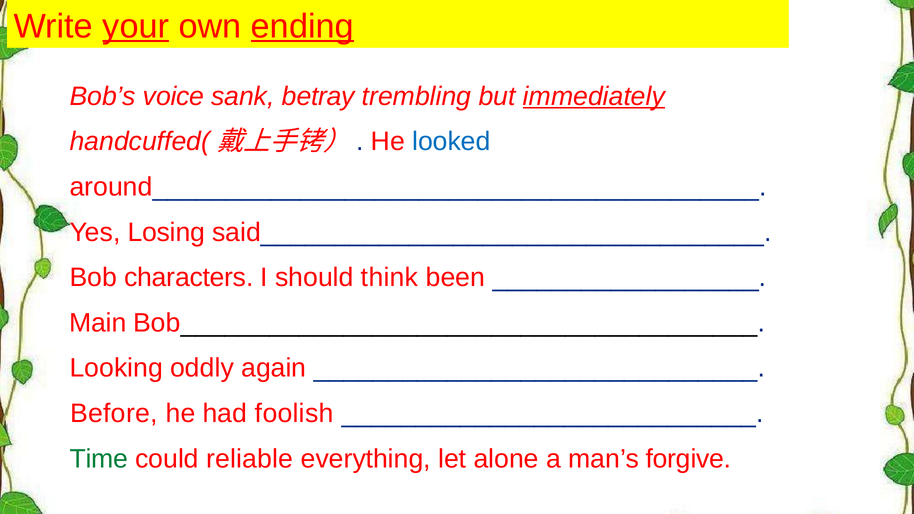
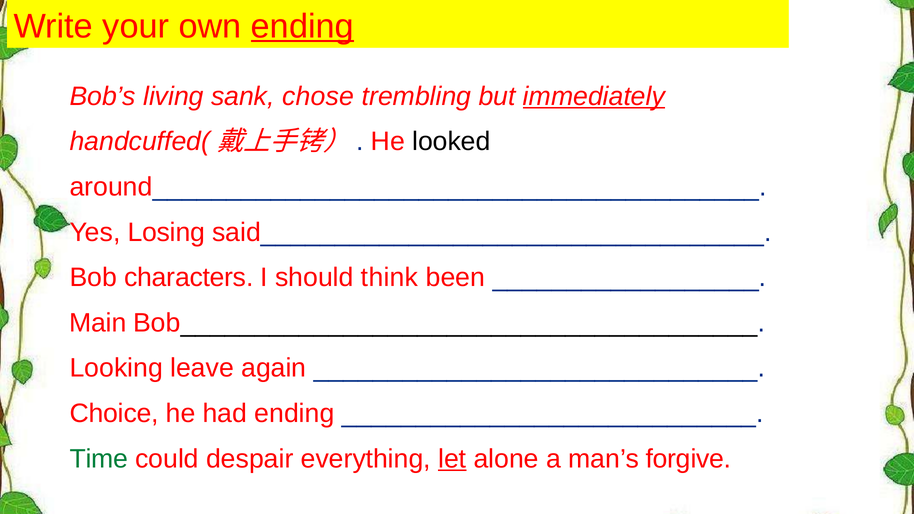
your underline: present -> none
voice: voice -> living
betray: betray -> chose
looked colour: blue -> black
oddly: oddly -> leave
Before: Before -> Choice
had foolish: foolish -> ending
reliable: reliable -> despair
let underline: none -> present
